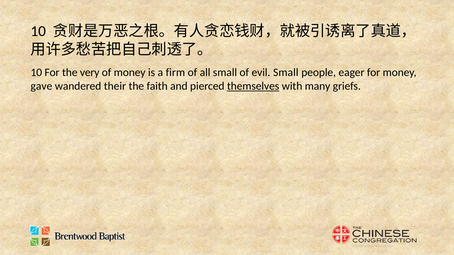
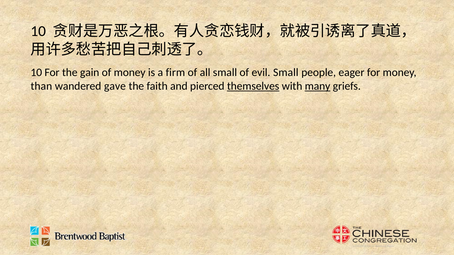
very: very -> gain
gave: gave -> than
their: their -> gave
many underline: none -> present
